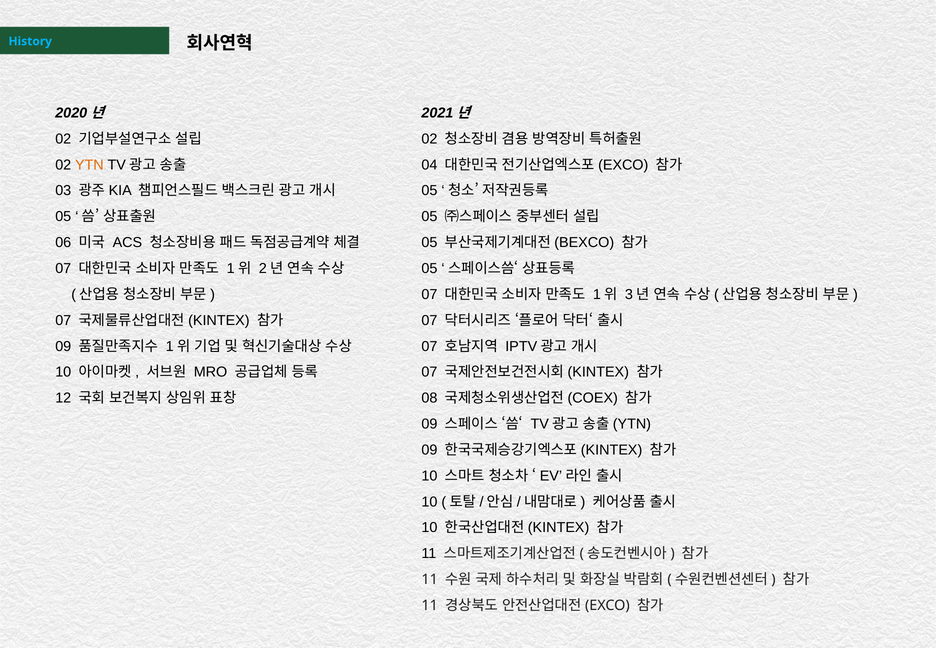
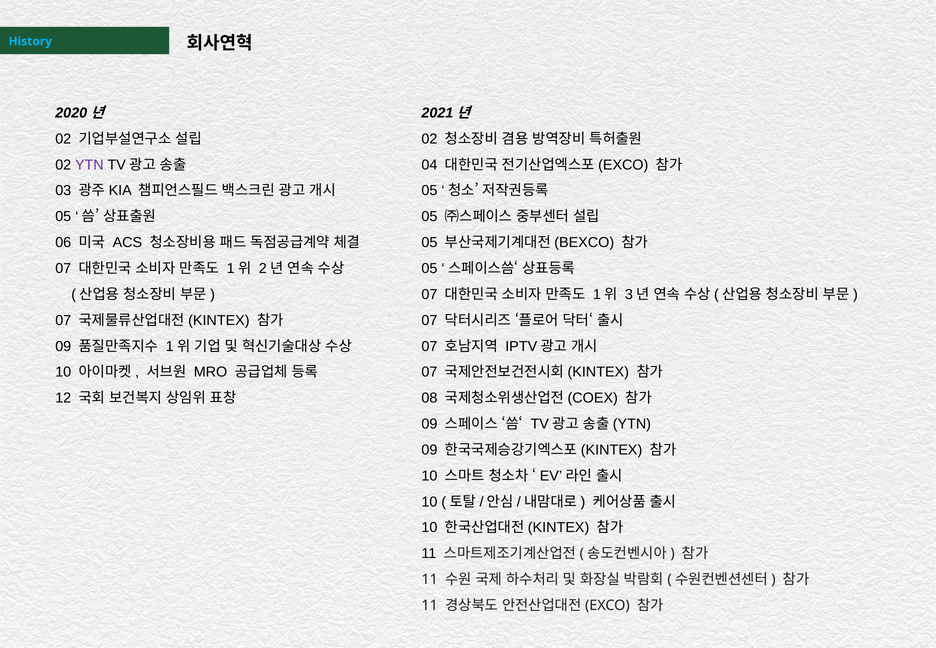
YTN colour: orange -> purple
